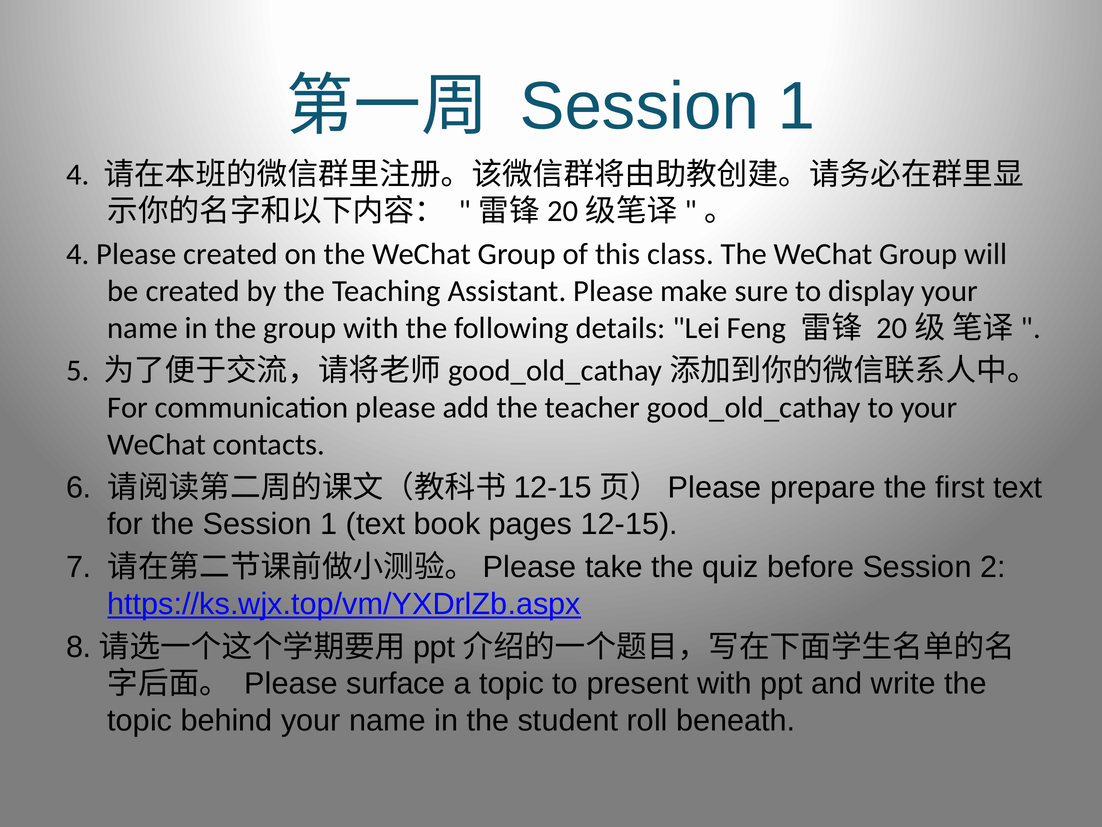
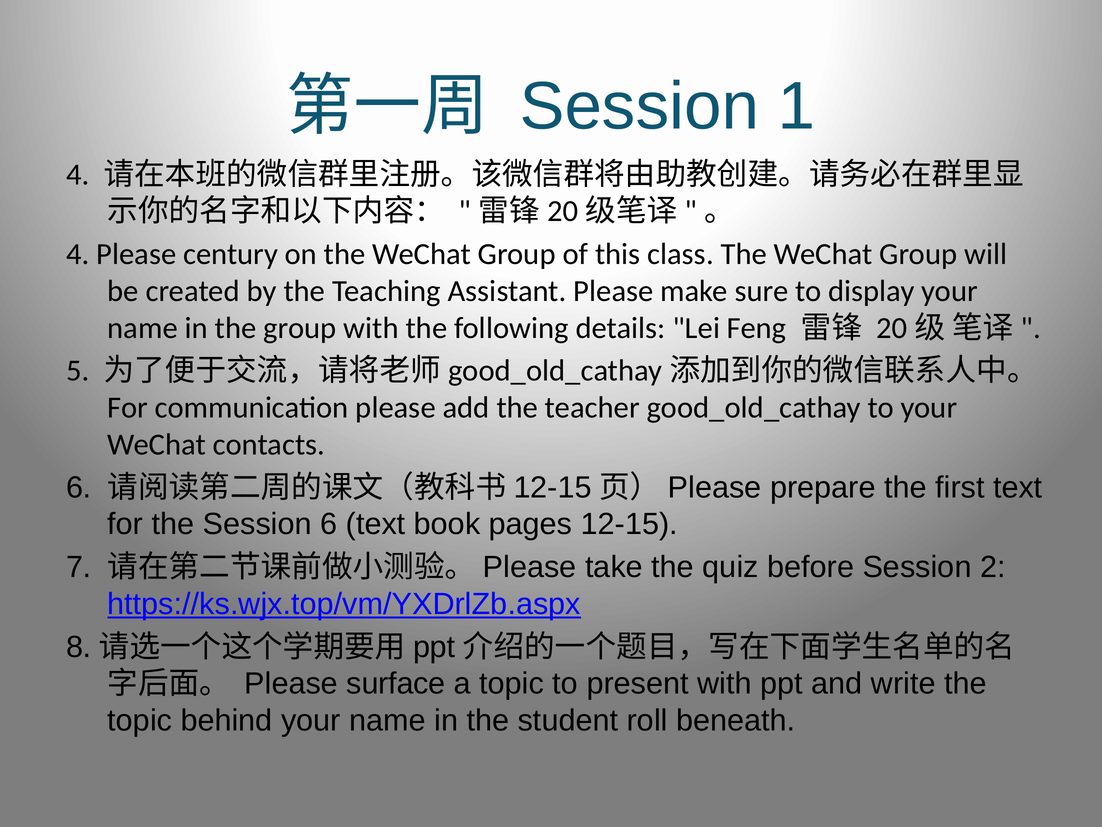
Please created: created -> century
the Session 1: 1 -> 6
